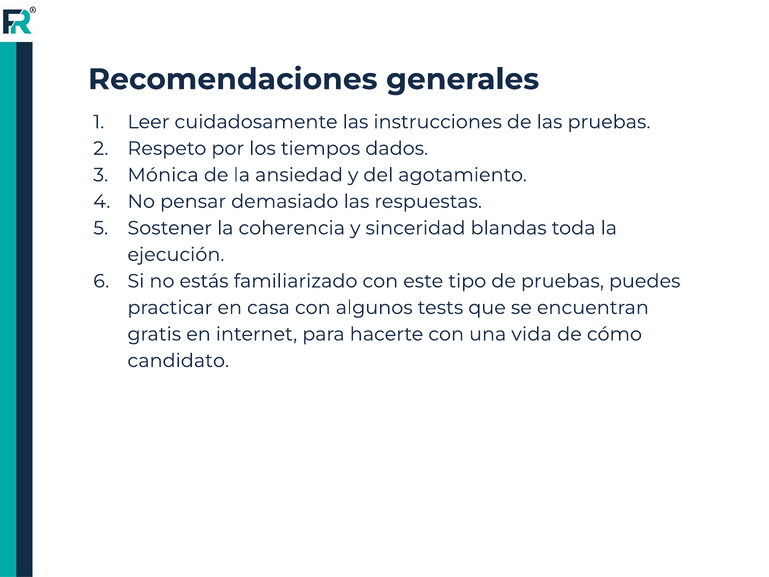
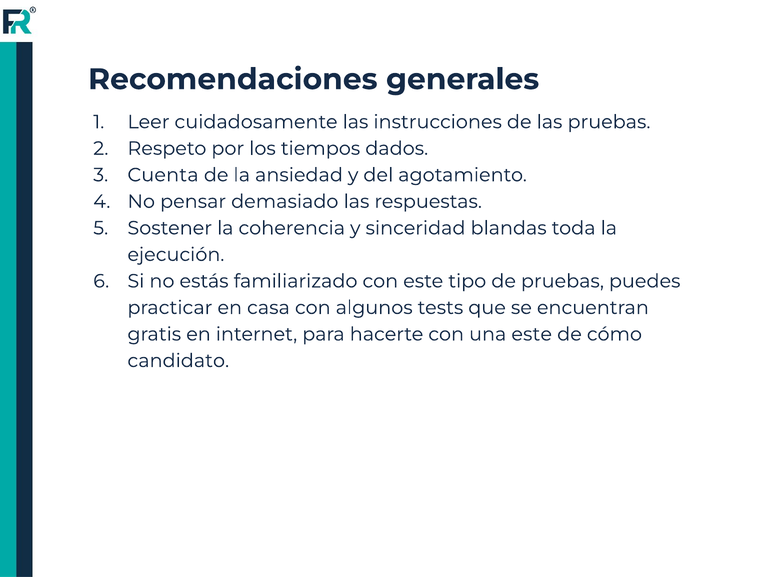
Mónica: Mónica -> Cuenta
una vida: vida -> este
